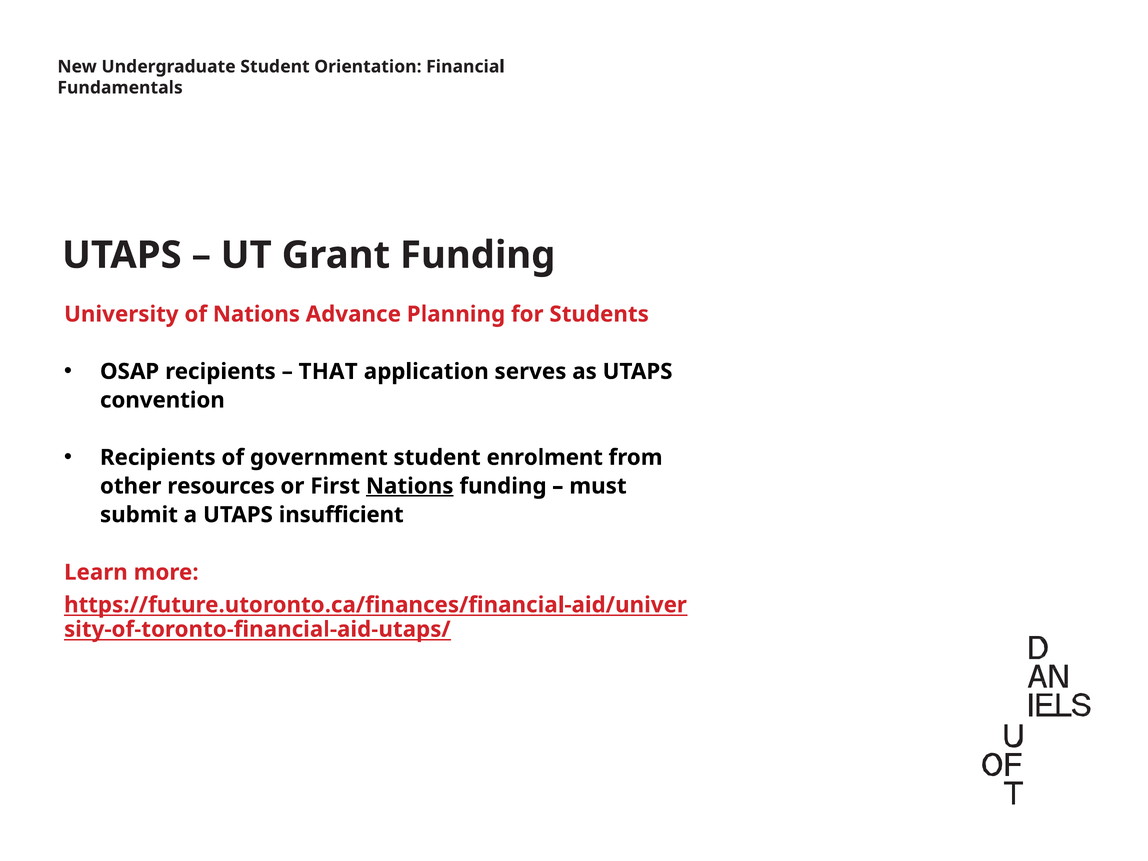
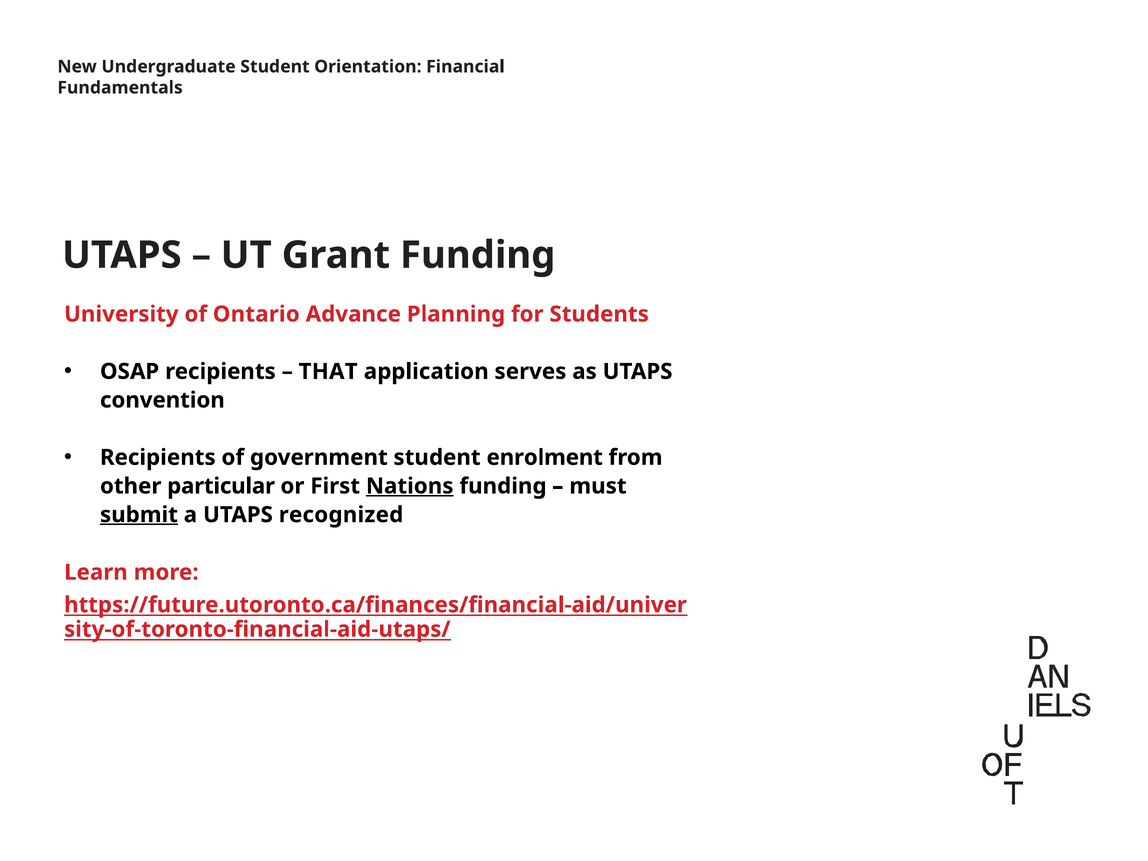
of Nations: Nations -> Ontario
resources: resources -> particular
submit underline: none -> present
insufficient: insufficient -> recognized
